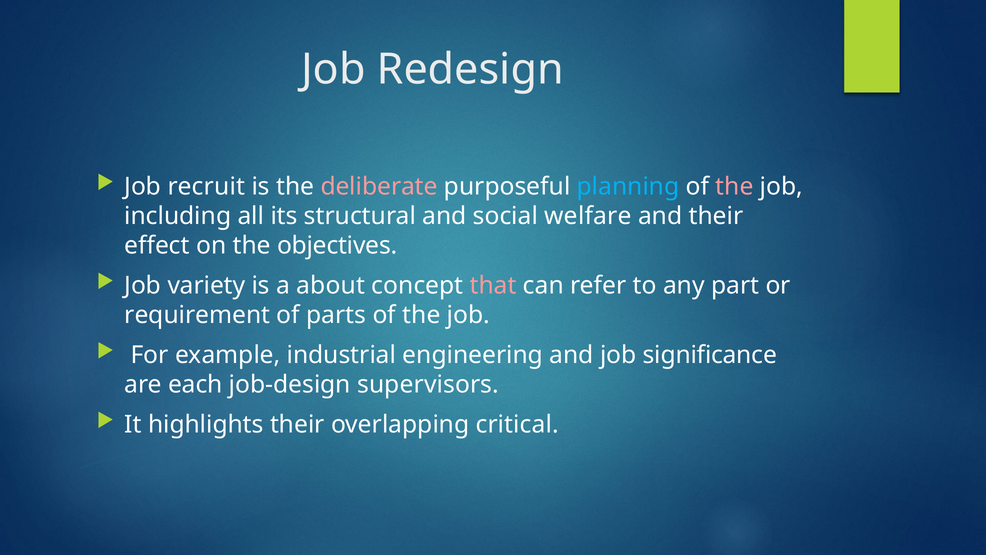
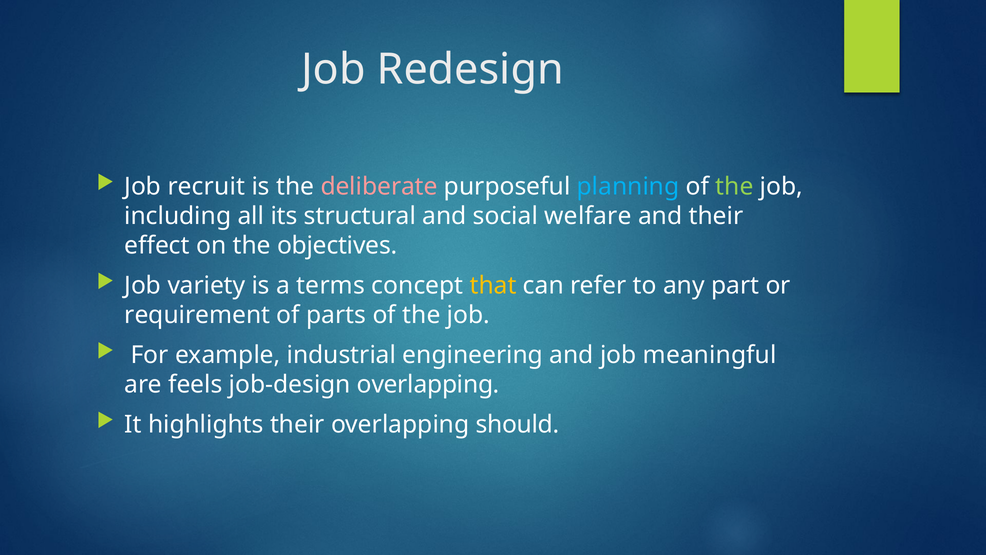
the at (734, 186) colour: pink -> light green
about: about -> terms
that colour: pink -> yellow
significance: significance -> meaningful
each: each -> feels
job-design supervisors: supervisors -> overlapping
critical: critical -> should
